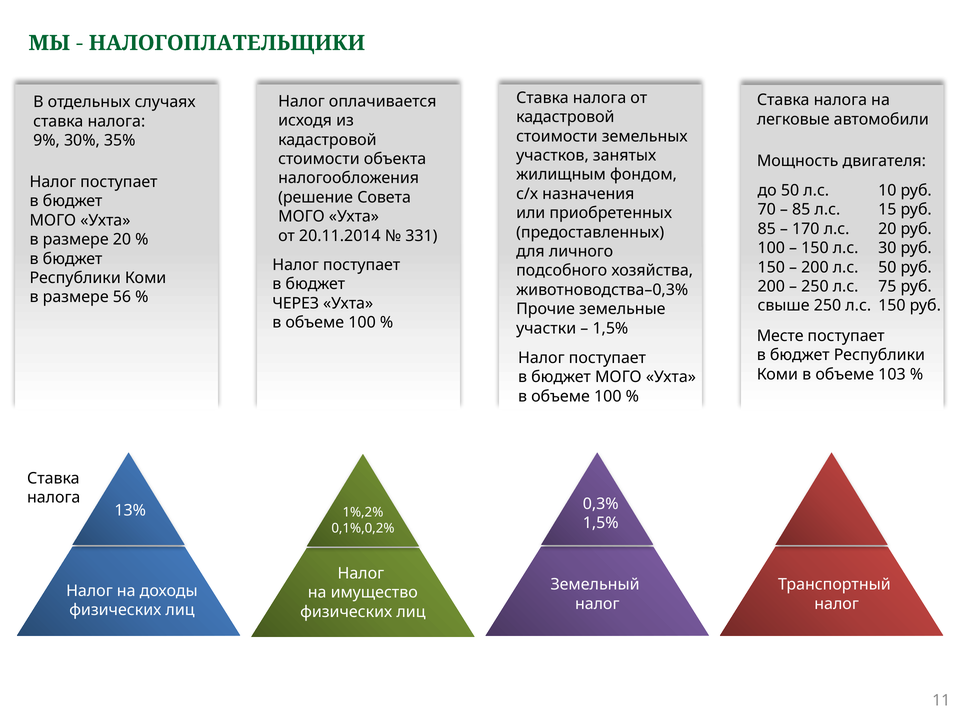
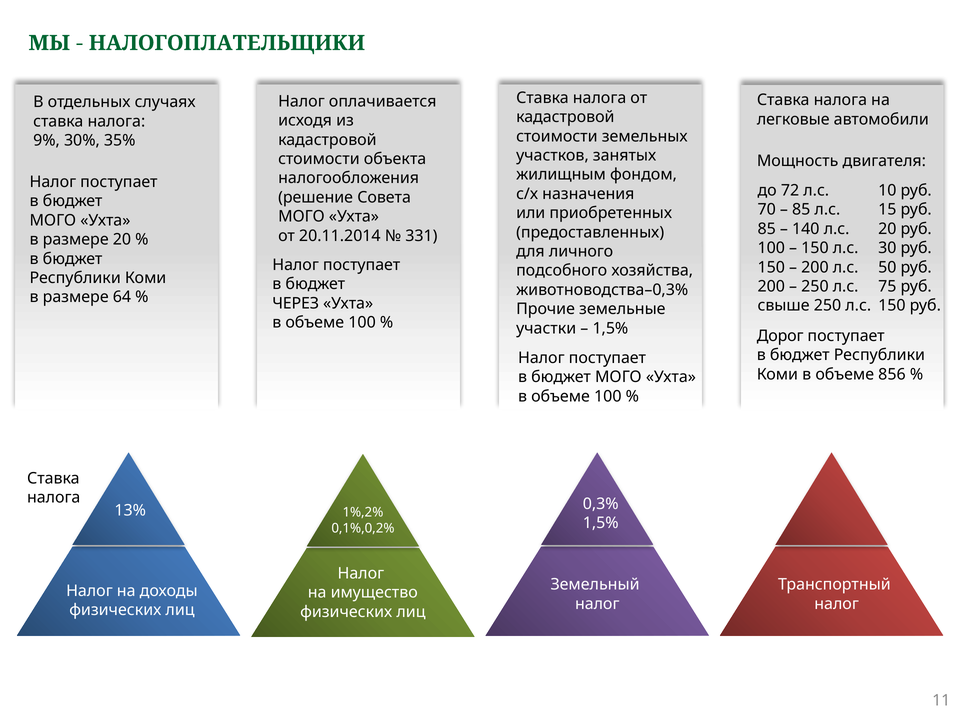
до 50: 50 -> 72
170: 170 -> 140
56: 56 -> 64
Месте: Месте -> Дорог
103: 103 -> 856
